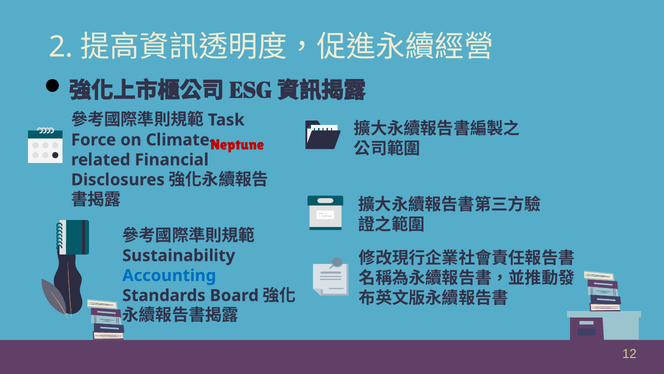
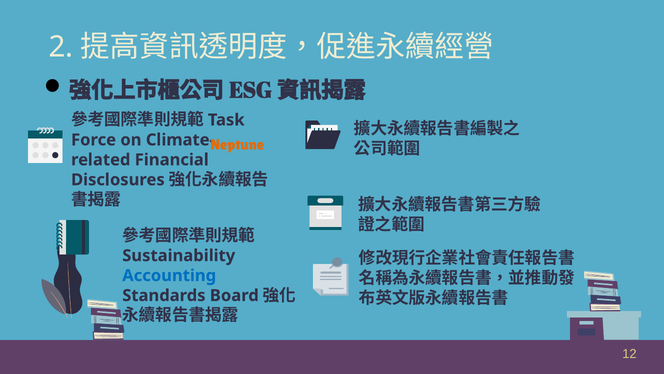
Neptune colour: red -> orange
